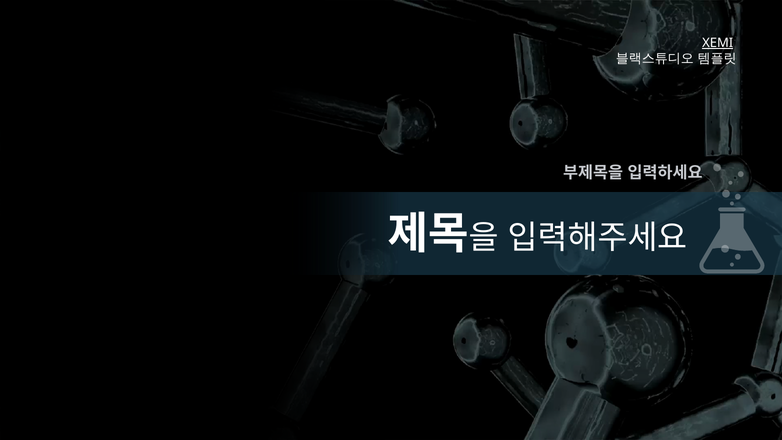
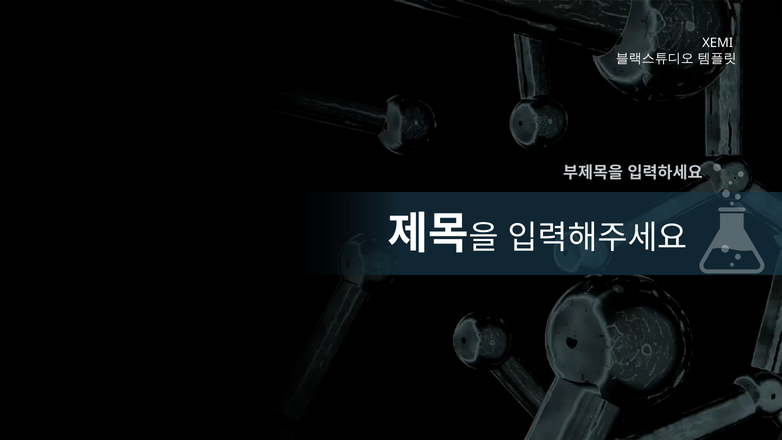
XEMI underline: present -> none
